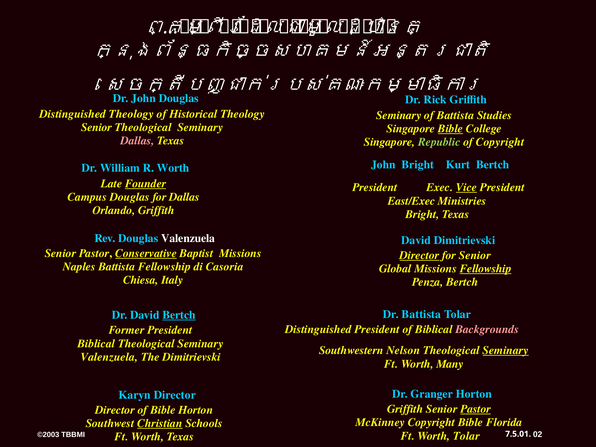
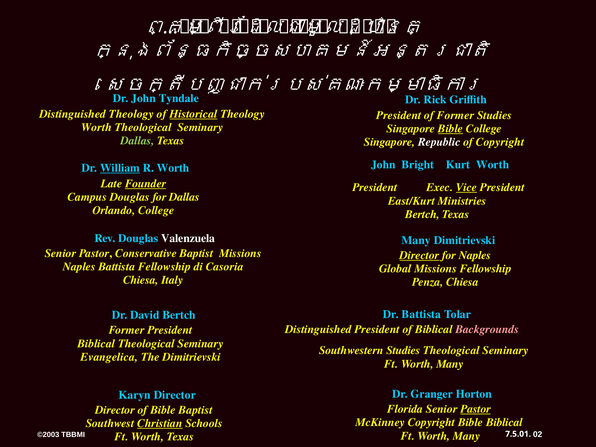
John Douglas: Douglas -> Tyndale
Historical underline: none -> present
Seminary at (399, 115): Seminary -> President
of Battista: Battista -> Former
Senior at (97, 127): Senior -> Worth
Dallas at (137, 141) colour: pink -> light green
Republic colour: light green -> white
Kurt Bertch: Bertch -> Worth
William underline: none -> present
East/Exec: East/Exec -> East/Kurt
Orlando Griffith: Griffith -> College
Bright at (422, 214): Bright -> Bertch
David at (416, 240): David -> Many
Conservative underline: present -> none
for Senior: Senior -> Naples
Fellowship at (486, 269) underline: present -> none
Penza Bertch: Bertch -> Chiesa
Bertch at (179, 315) underline: present -> none
Southwestern Nelson: Nelson -> Studies
Seminary at (506, 350) underline: present -> none
Valenzuela at (109, 357): Valenzuela -> Evangelica
Griffith at (405, 409): Griffith -> Florida
Bible Horton: Horton -> Baptist
Bible Florida: Florida -> Biblical
Tolar at (467, 436): Tolar -> Many
